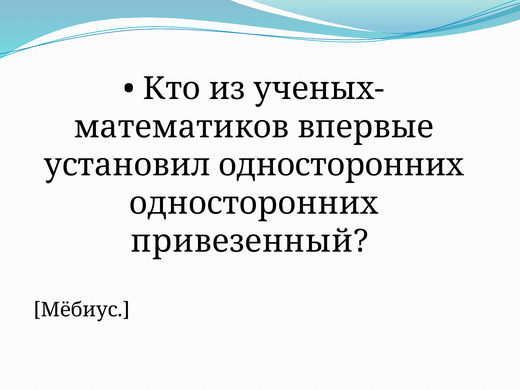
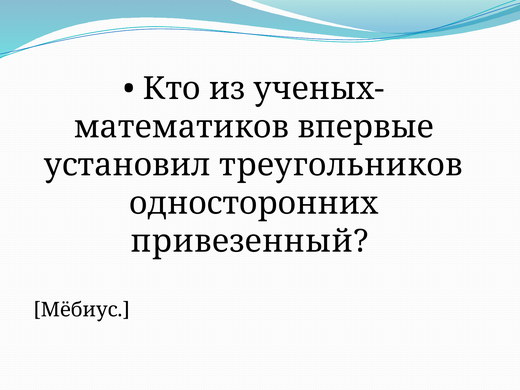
установил односторонних: односторонних -> треугольников
